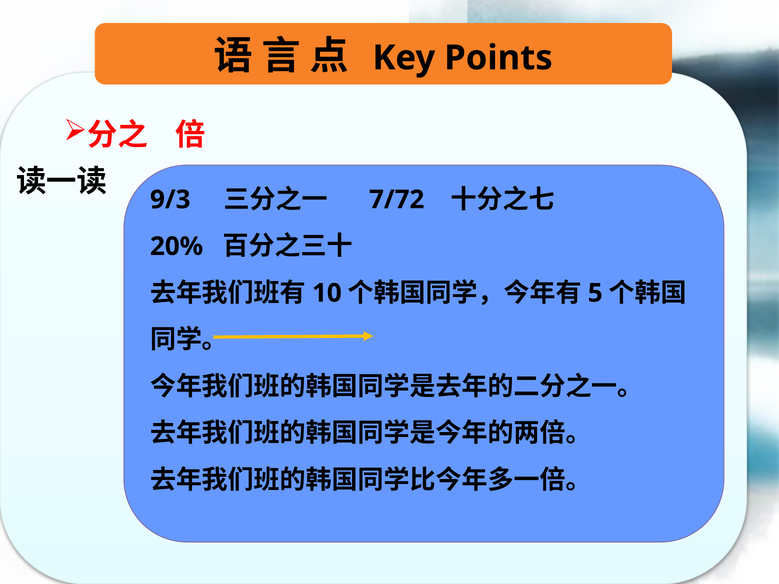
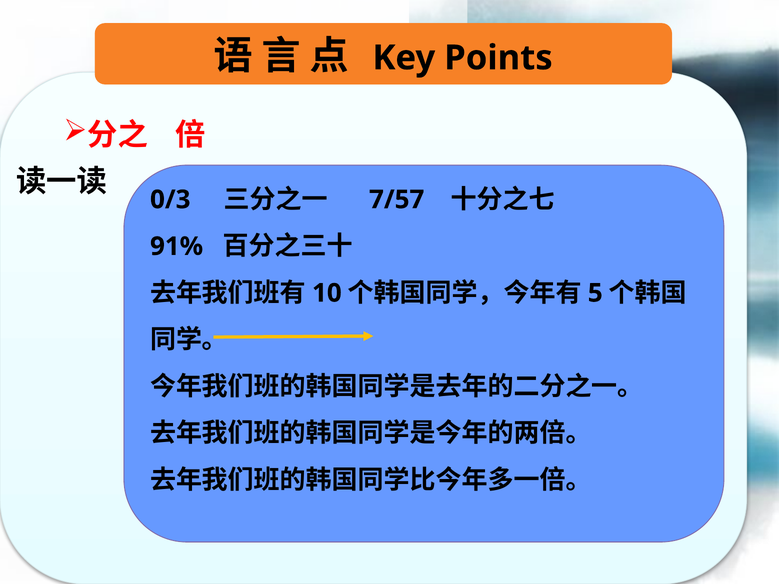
9/3: 9/3 -> 0/3
7/72: 7/72 -> 7/57
20%: 20% -> 91%
